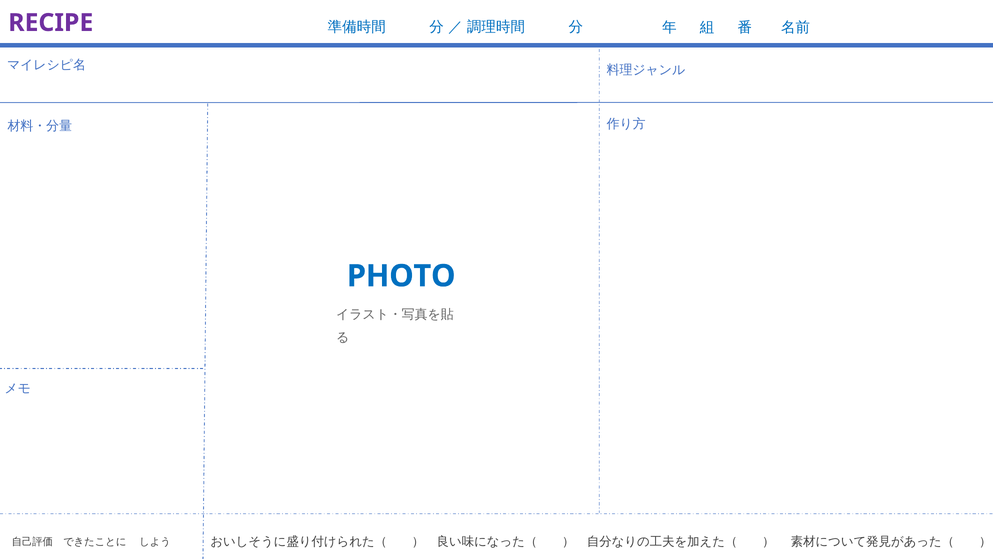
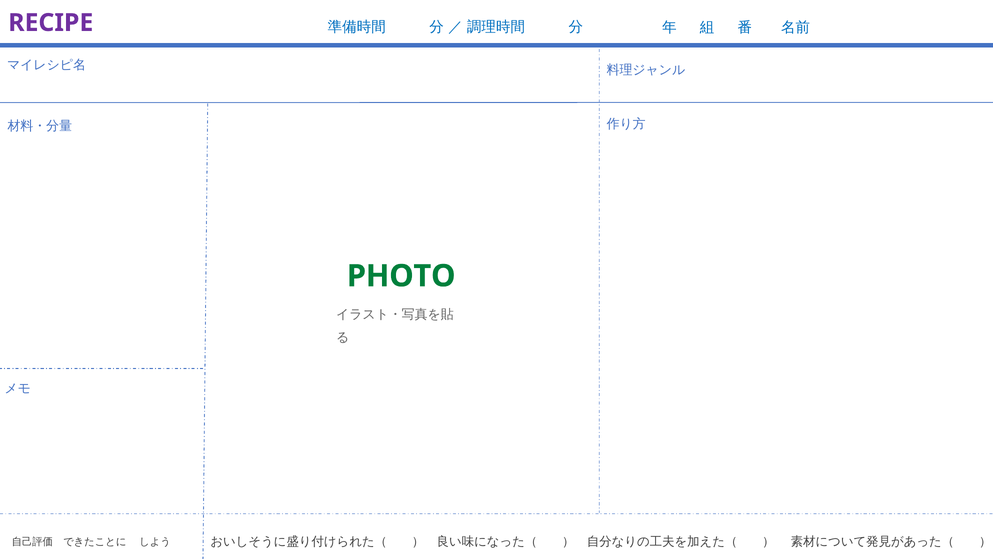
PHOTO colour: blue -> green
